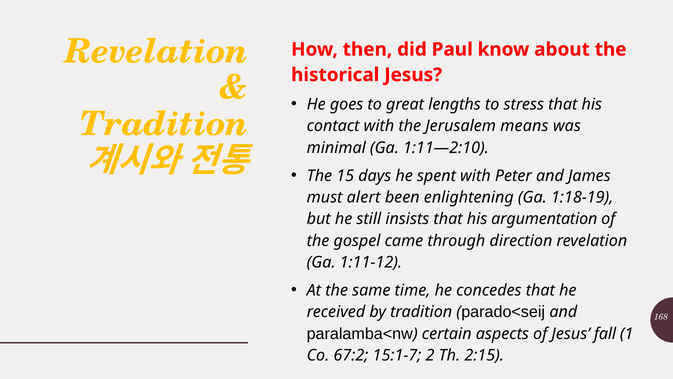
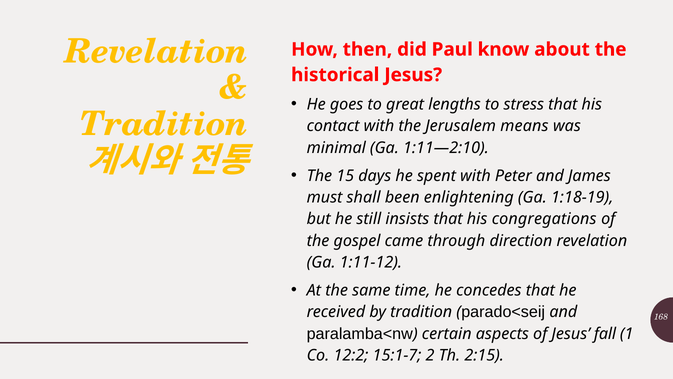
alert: alert -> shall
argumentation: argumentation -> congregations
67:2: 67:2 -> 12:2
